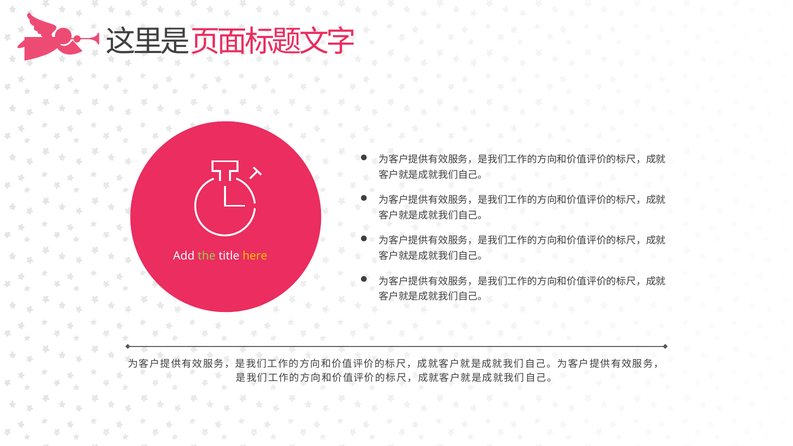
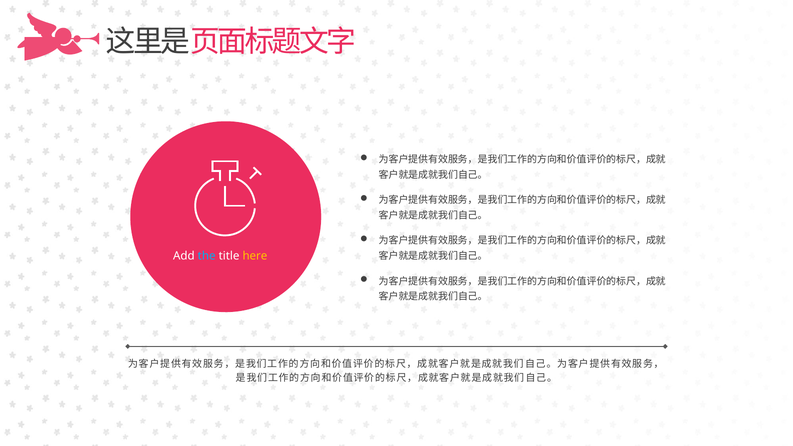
the colour: light green -> light blue
